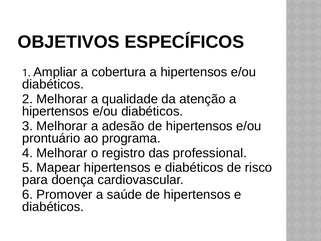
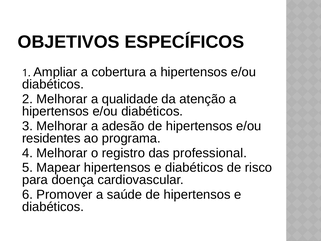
prontuário: prontuário -> residentes
